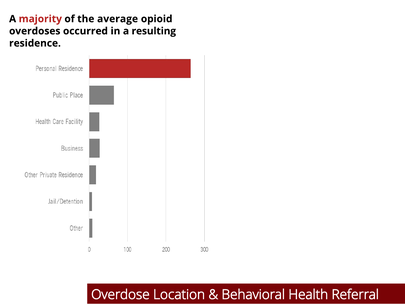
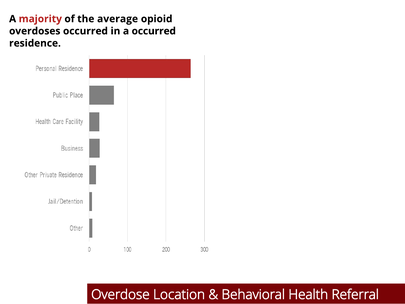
a resulting: resulting -> occurred
